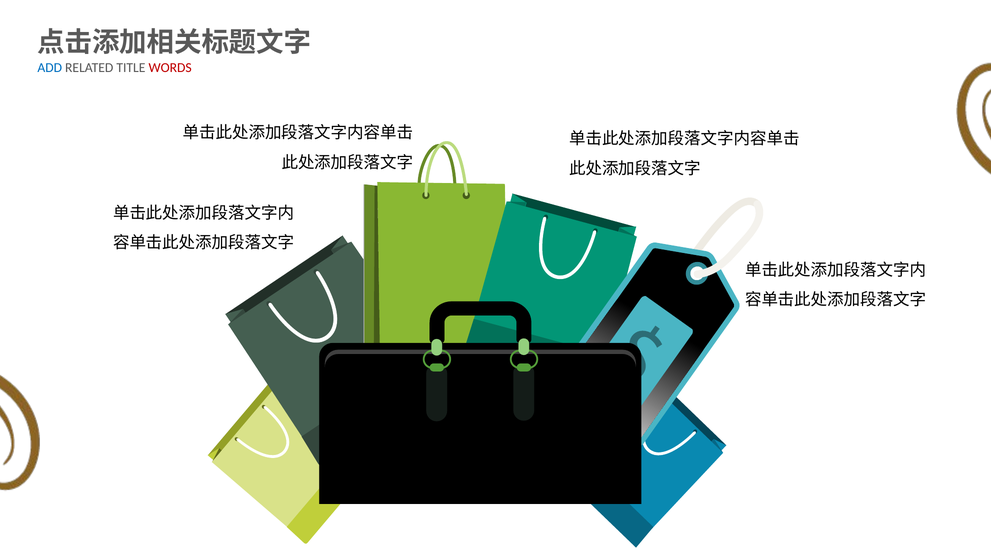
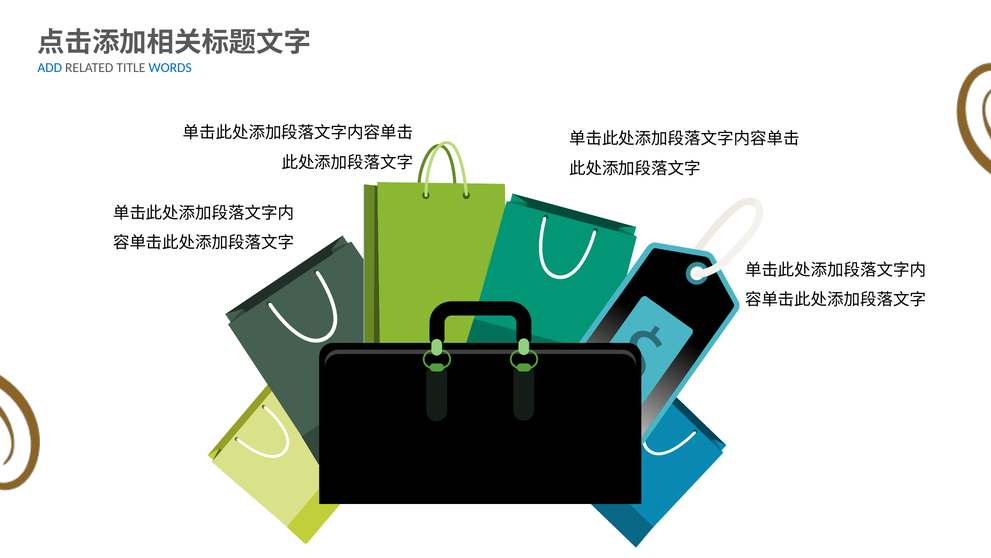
WORDS colour: red -> blue
